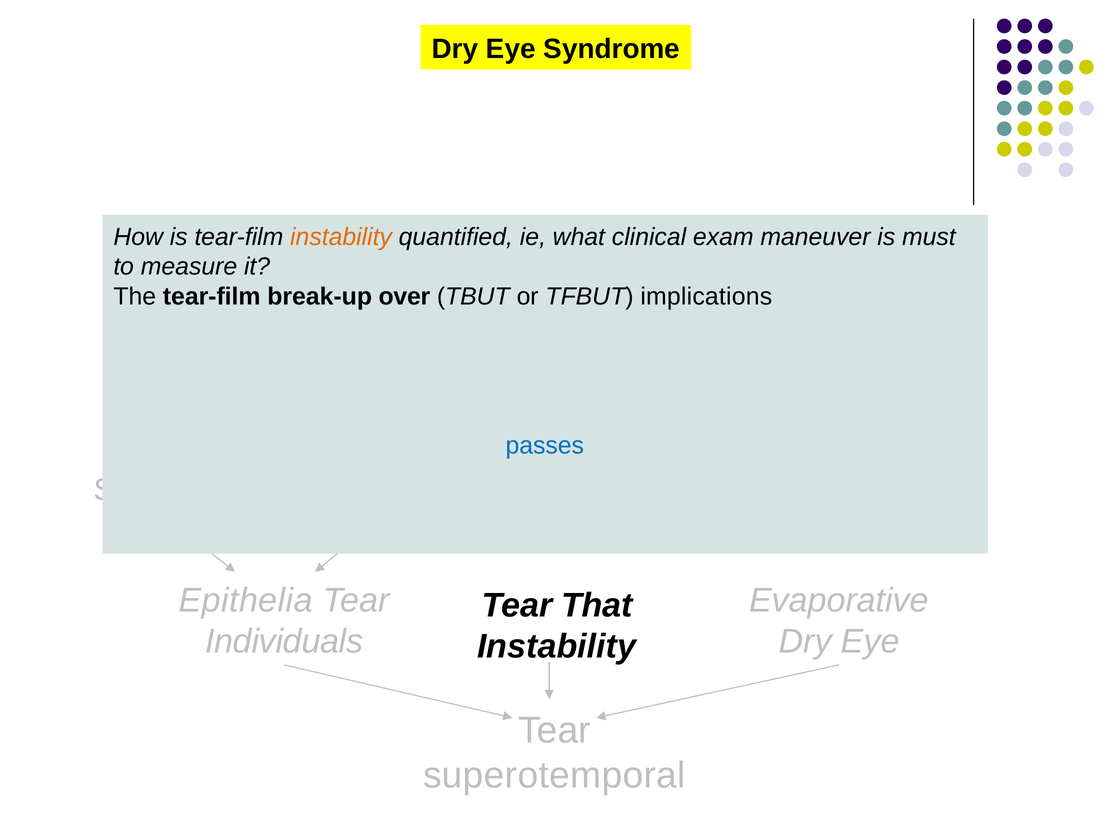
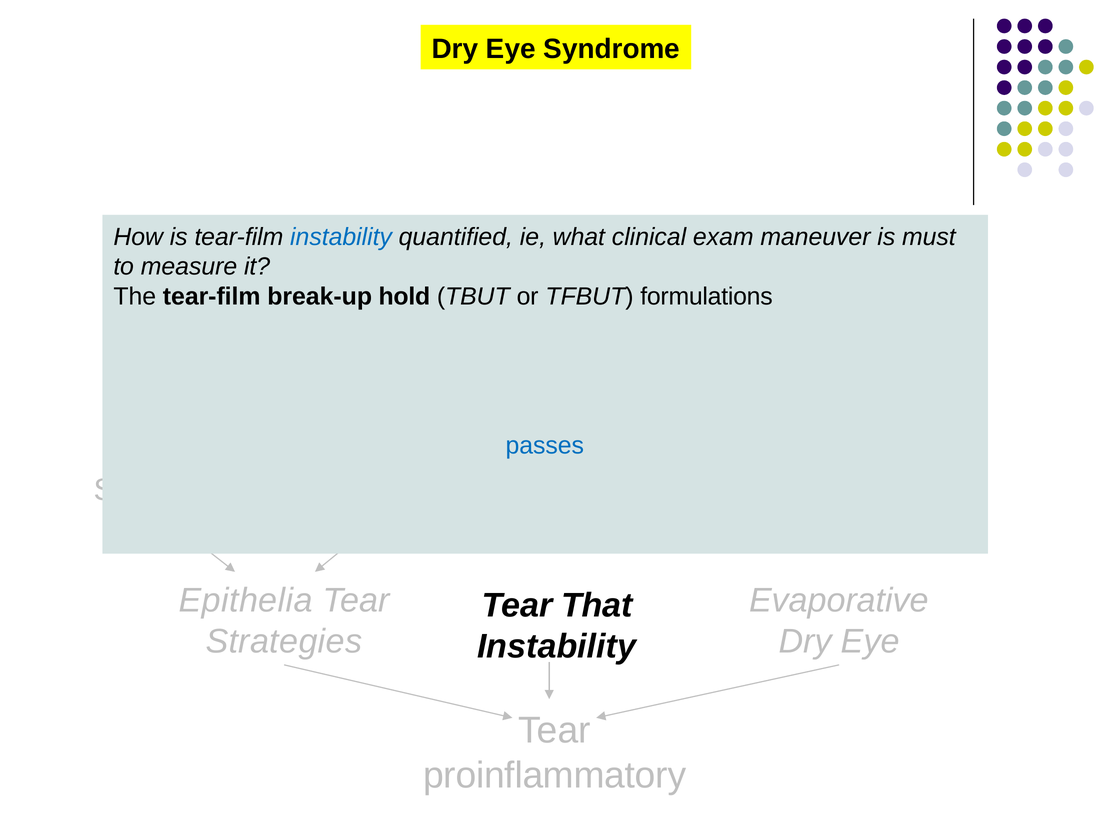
instability at (341, 237) colour: orange -> blue
break-up over: over -> hold
implications: implications -> formulations
Individuals: Individuals -> Strategies
superotemporal: superotemporal -> proinflammatory
